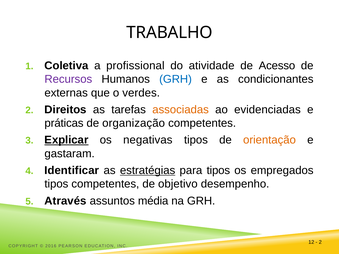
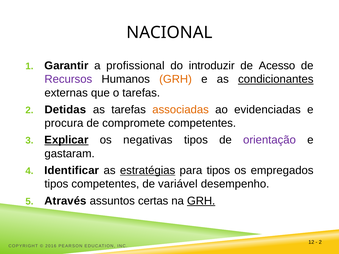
TRABALHO: TRABALHO -> NACIONAL
Coletiva: Coletiva -> Garantir
atividade: atividade -> introduzir
GRH at (176, 79) colour: blue -> orange
condicionantes underline: none -> present
o verdes: verdes -> tarefas
Direitos: Direitos -> Detidas
práticas: práticas -> procura
organização: organização -> compromete
orientação colour: orange -> purple
objetivo: objetivo -> variável
média: média -> certas
GRH at (201, 201) underline: none -> present
